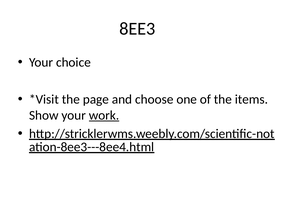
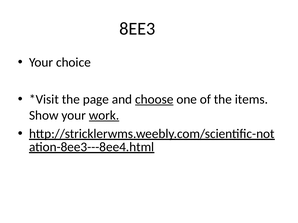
choose underline: none -> present
